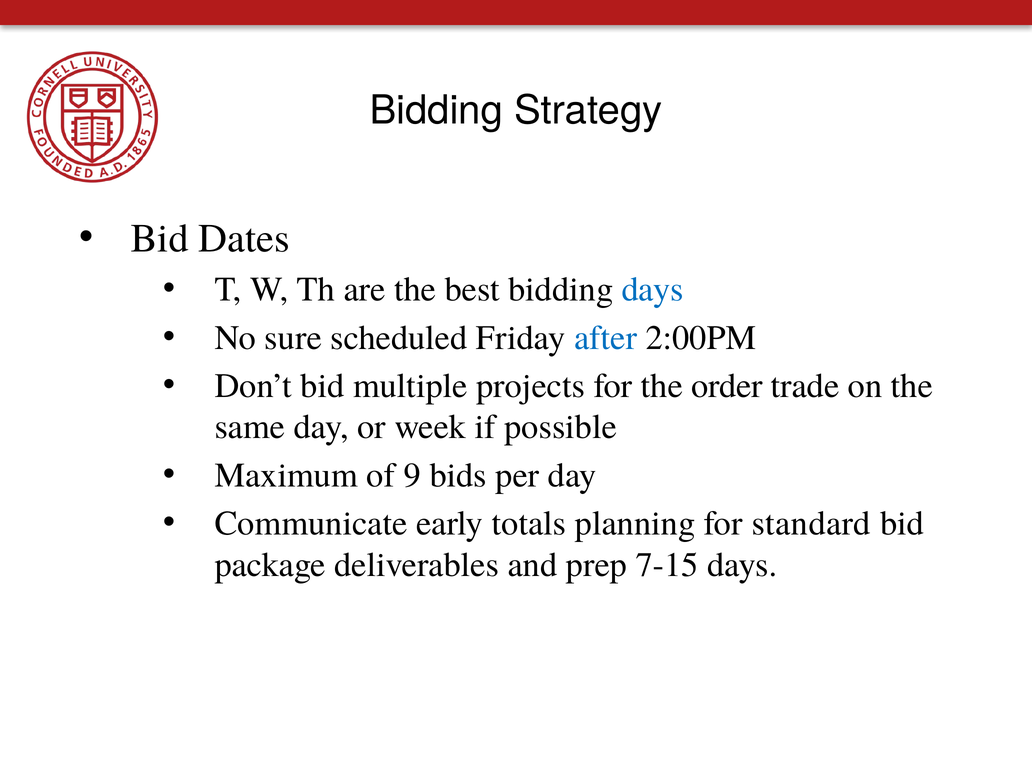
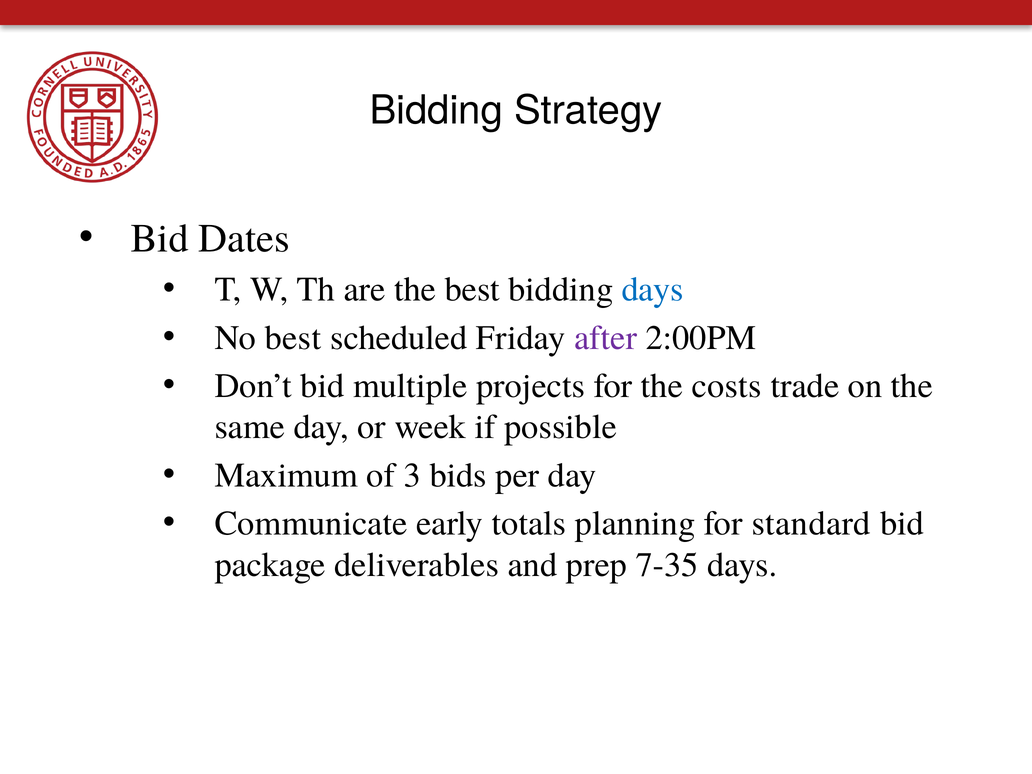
No sure: sure -> best
after colour: blue -> purple
order: order -> costs
9: 9 -> 3
7-15: 7-15 -> 7-35
